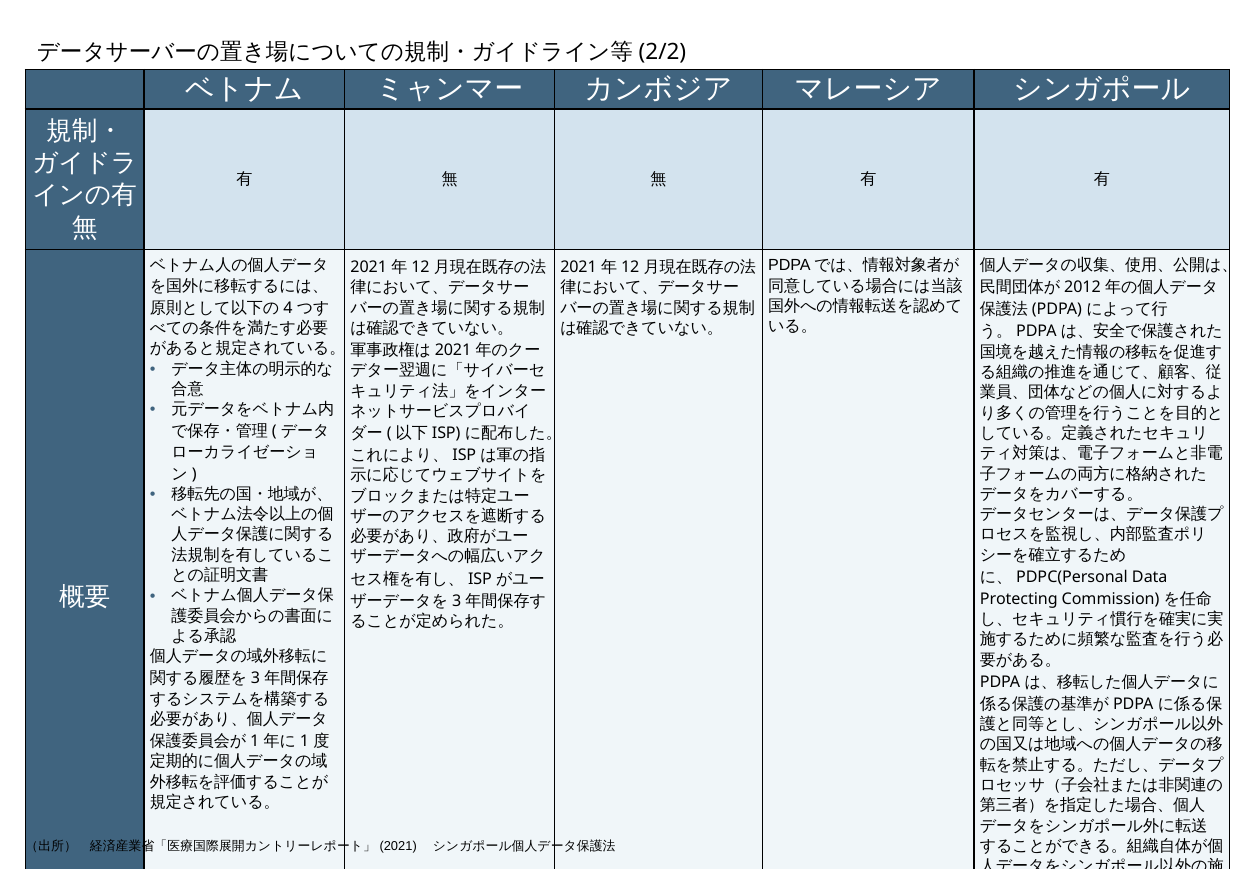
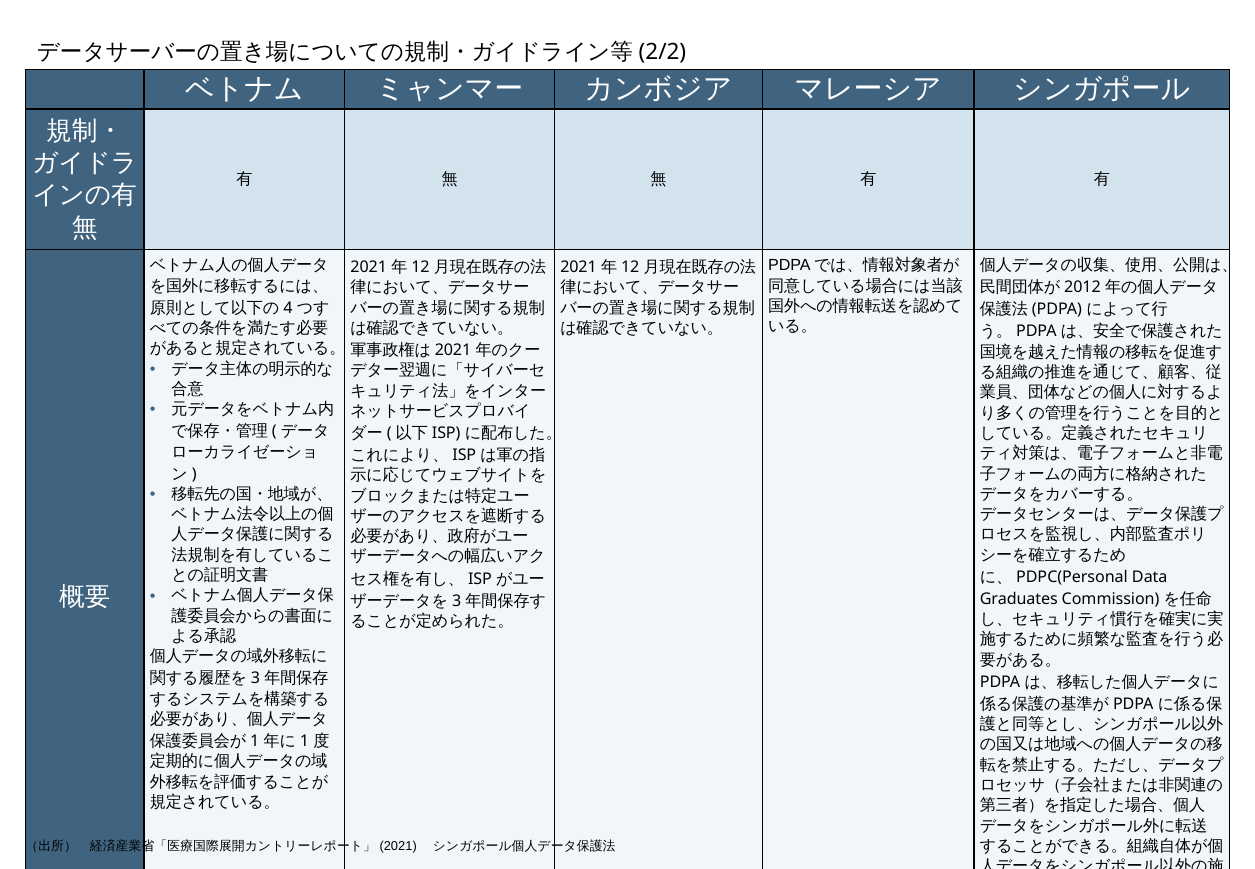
Protecting: Protecting -> Graduates
